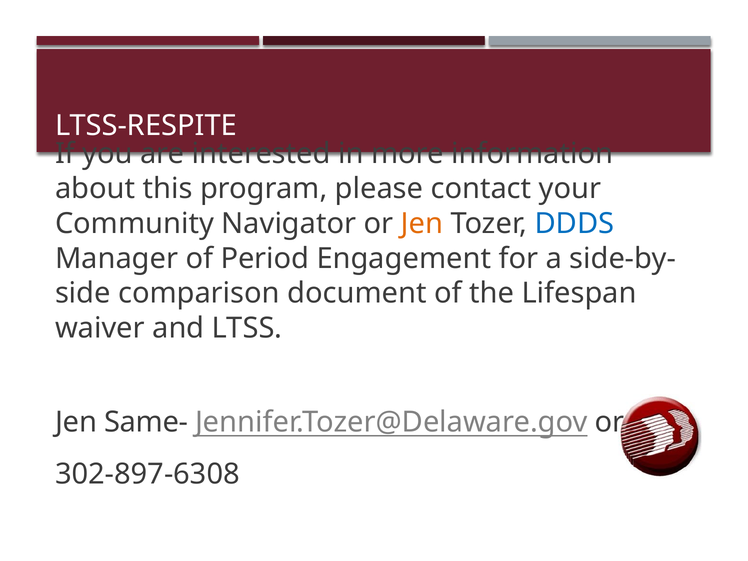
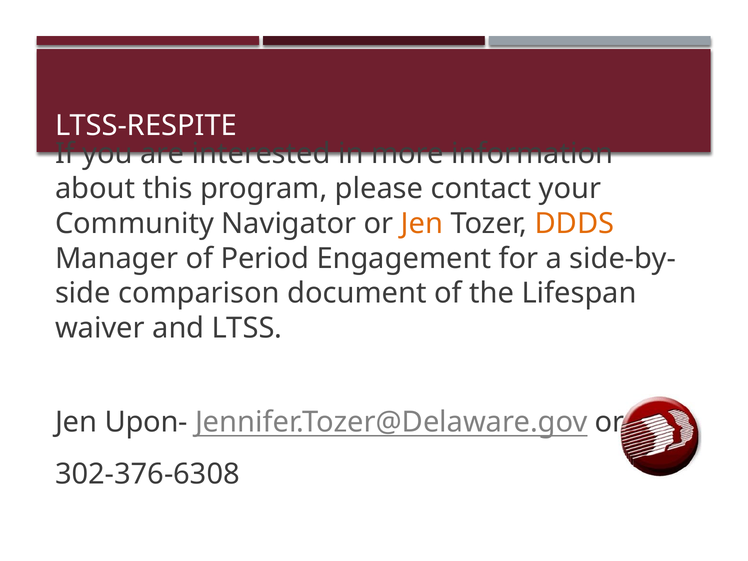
DDDS colour: blue -> orange
Same-: Same- -> Upon-
302-897-6308: 302-897-6308 -> 302-376-6308
